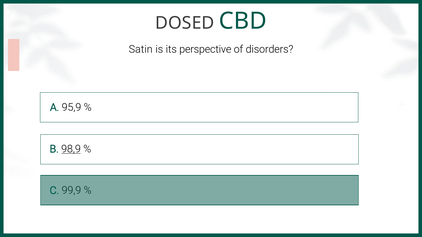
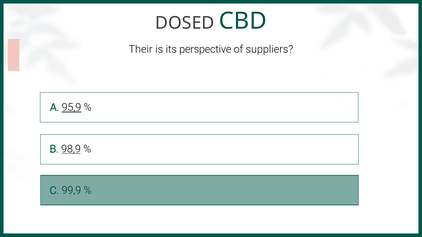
Satin: Satin -> Their
disorders: disorders -> suppliers
95,9 underline: none -> present
